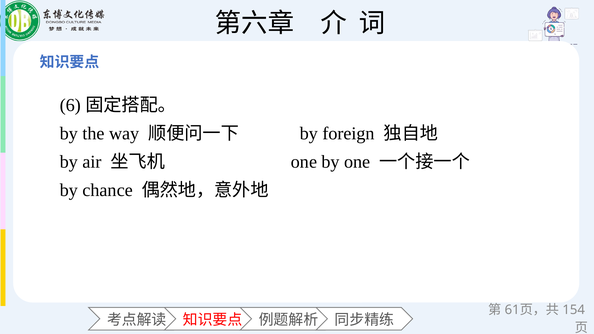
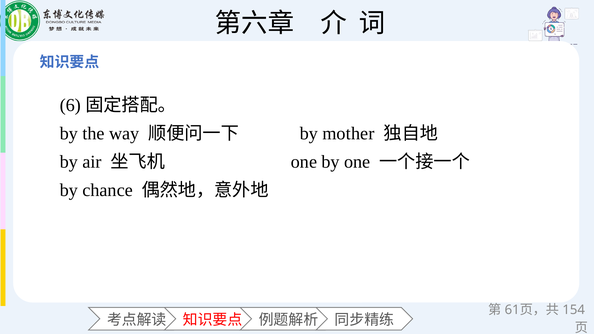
foreign: foreign -> mother
